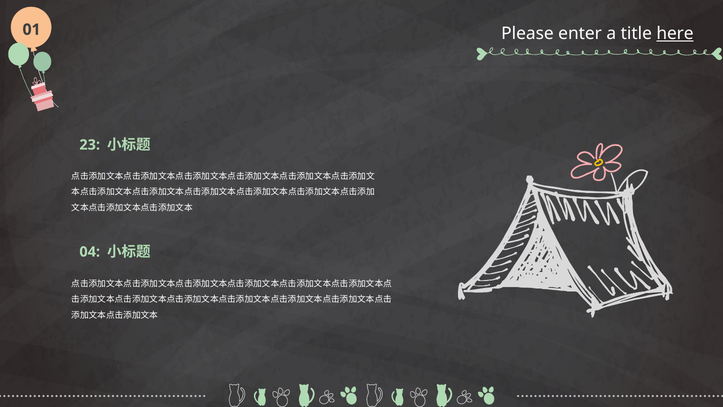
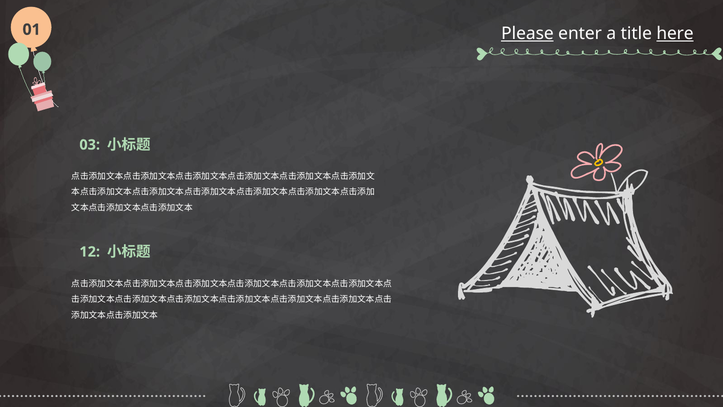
Please underline: none -> present
23: 23 -> 03
04: 04 -> 12
